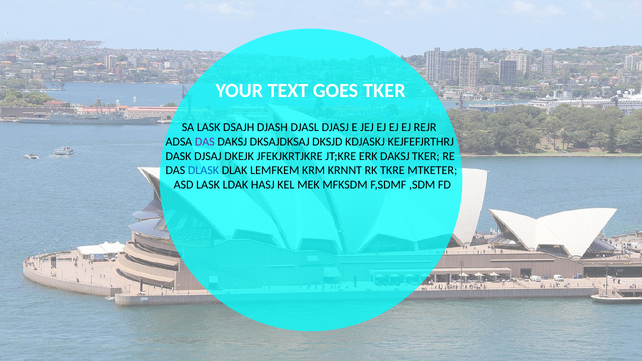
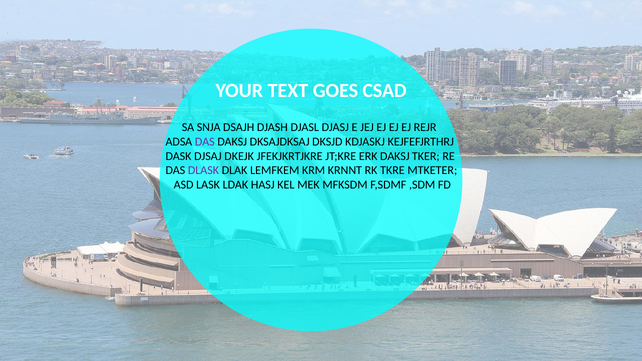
GOES TKER: TKER -> CSAD
SA LASK: LASK -> SNJA
DLASK colour: blue -> purple
